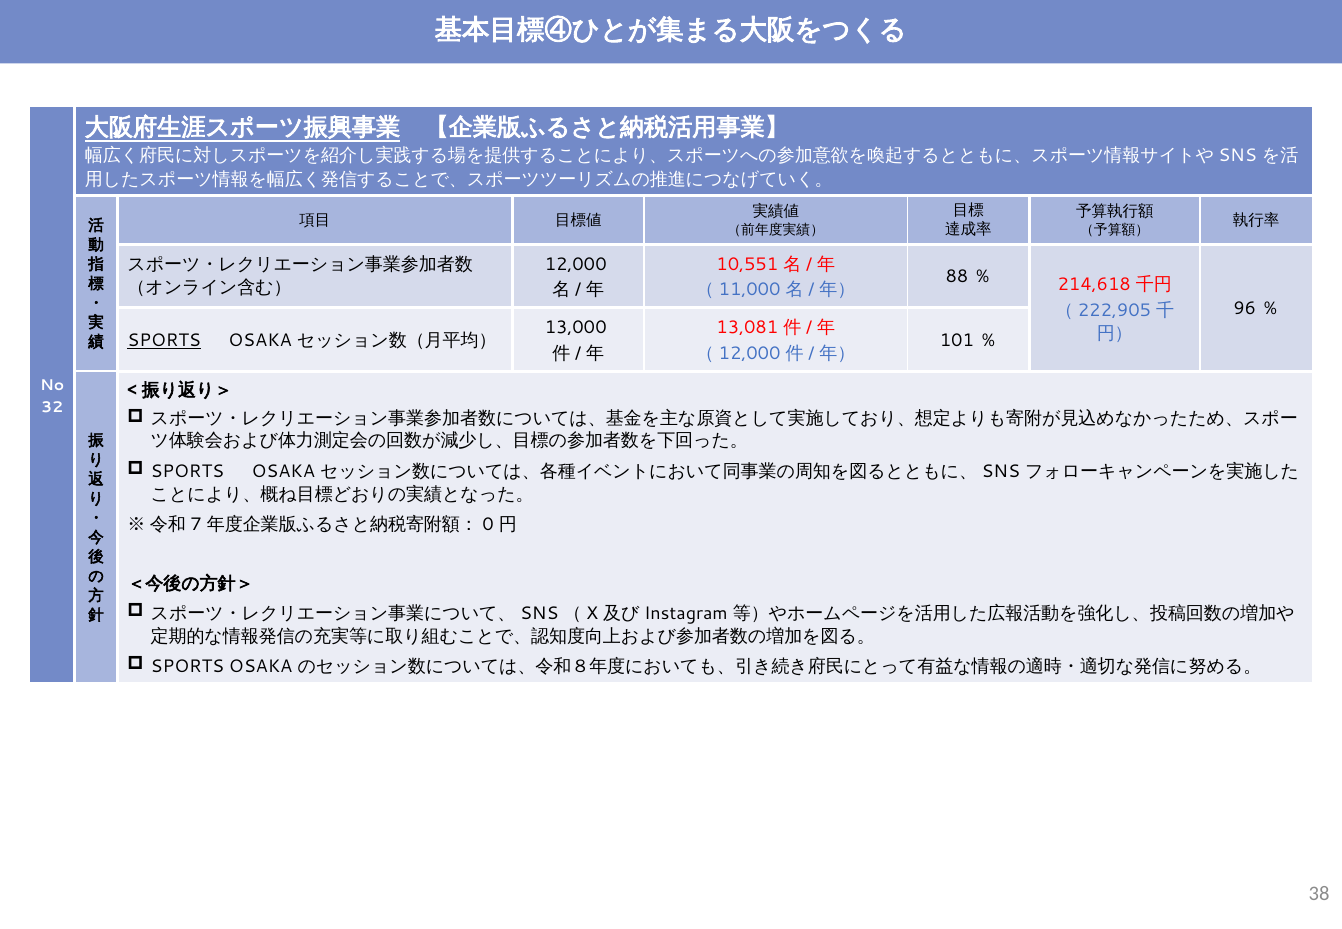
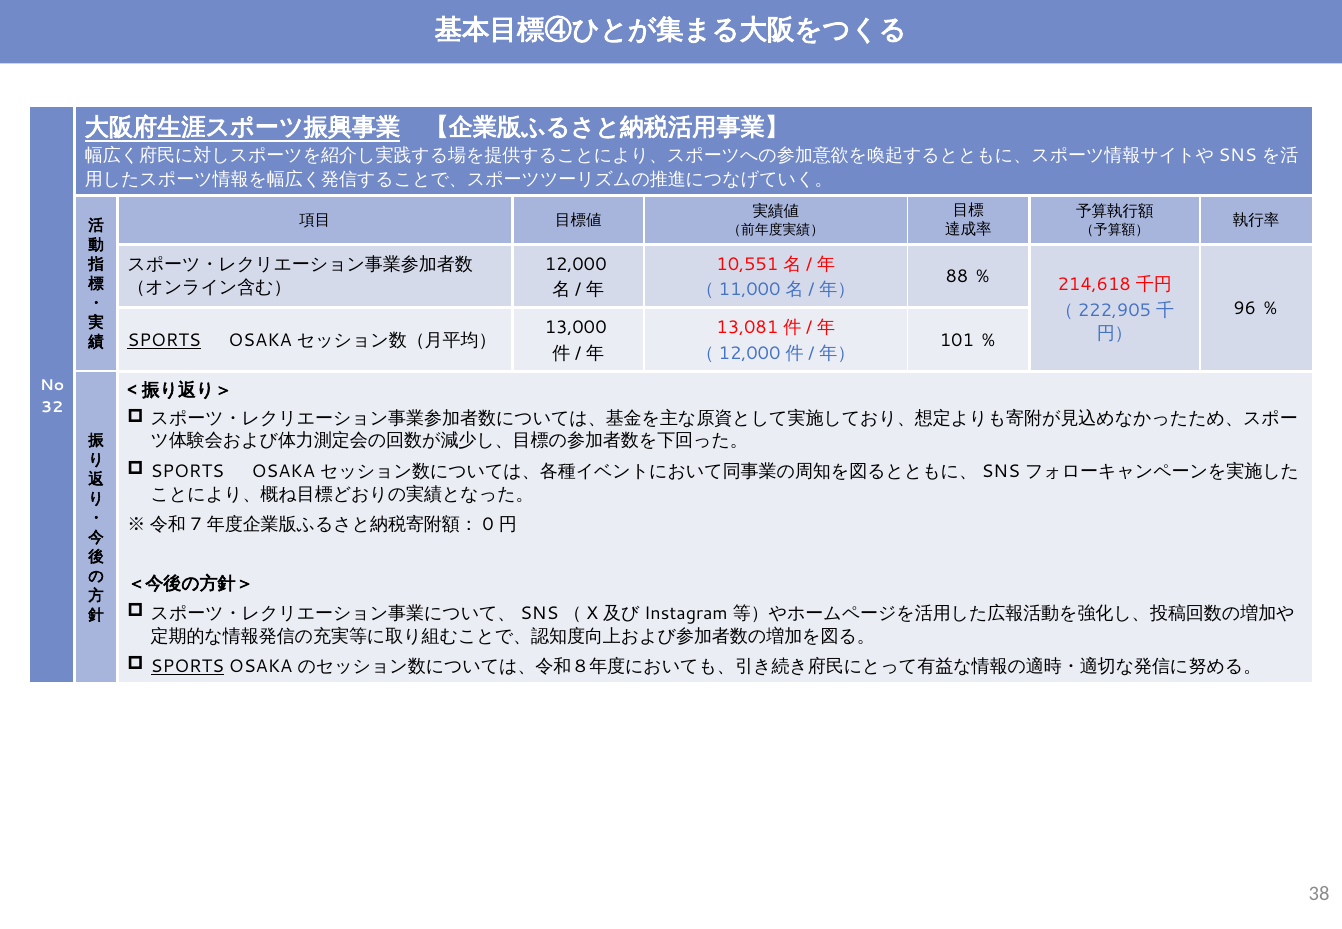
SPORTS at (187, 667) underline: none -> present
